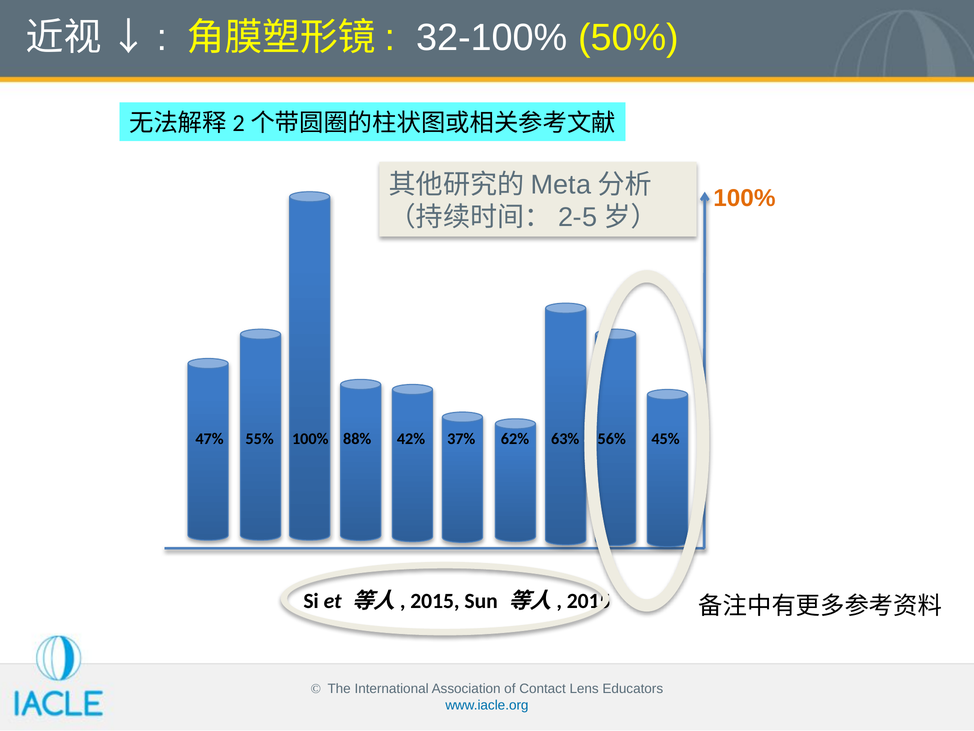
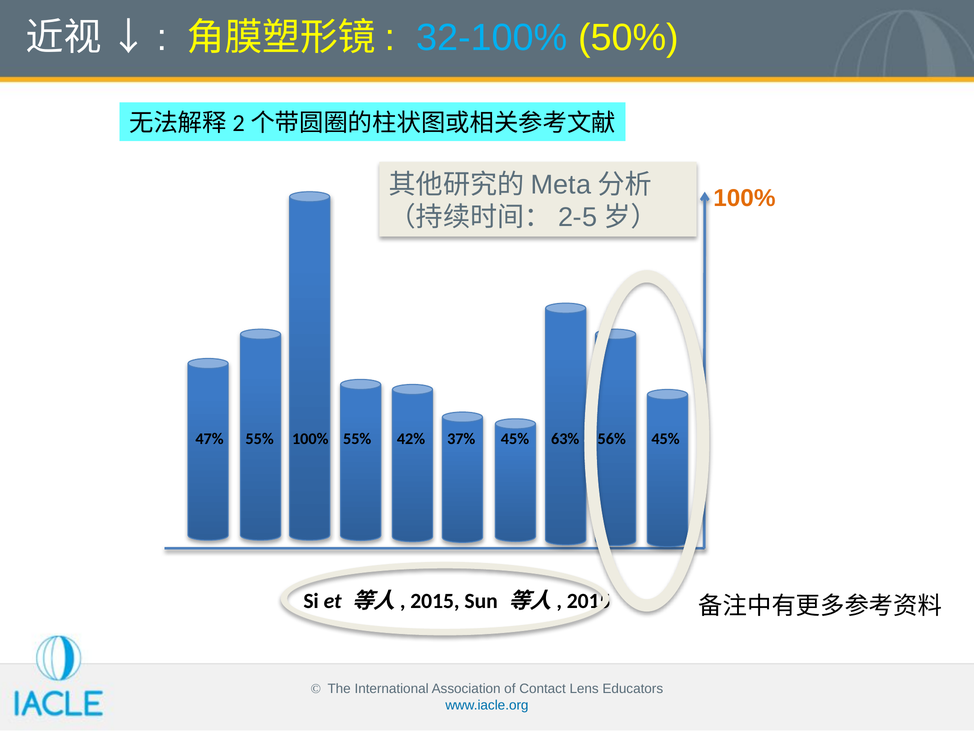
32-100% colour: white -> light blue
100% 88%: 88% -> 55%
37% 62%: 62% -> 45%
